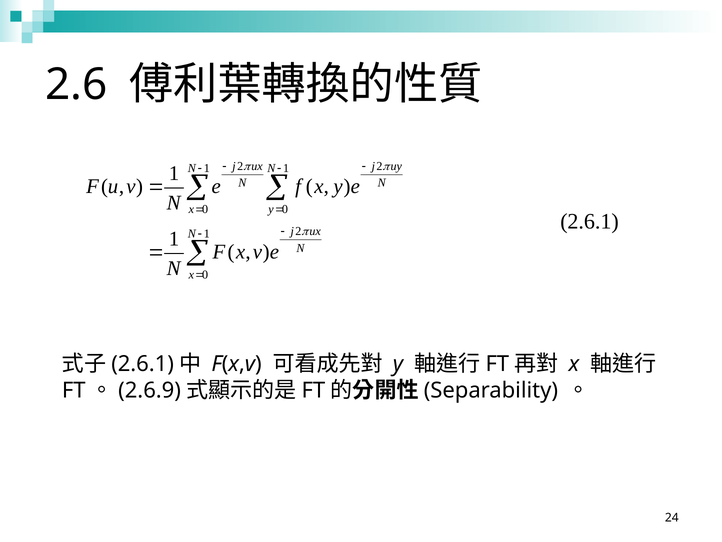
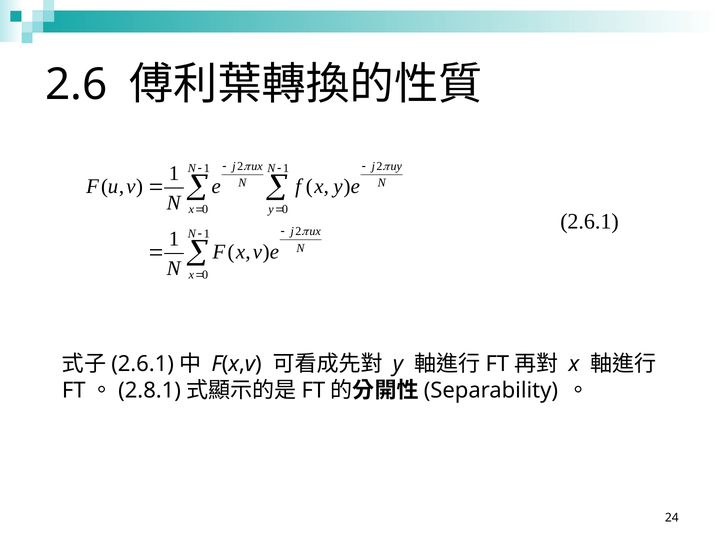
2.6.9: 2.6.9 -> 2.8.1
